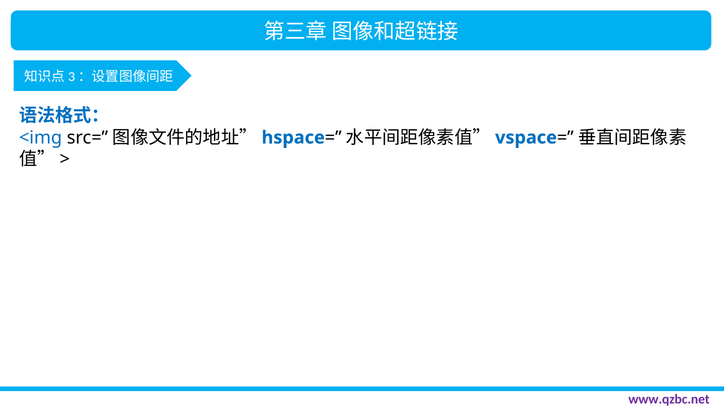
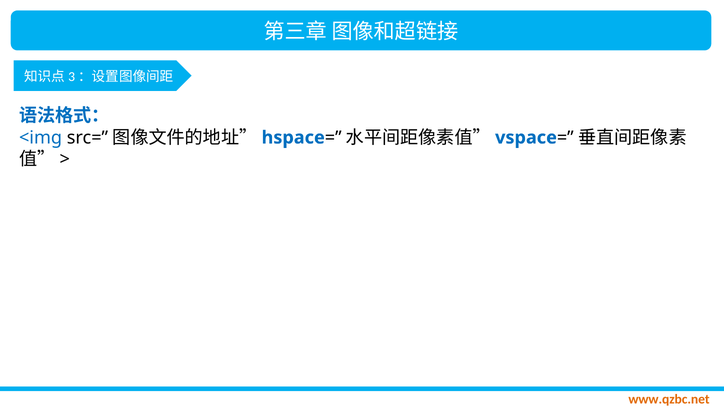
www.qzbc.net colour: purple -> orange
